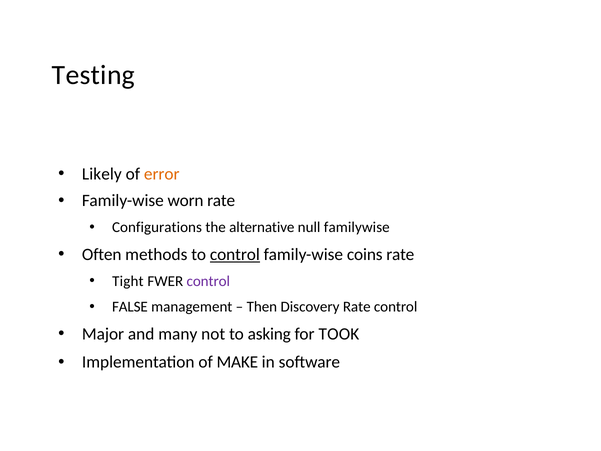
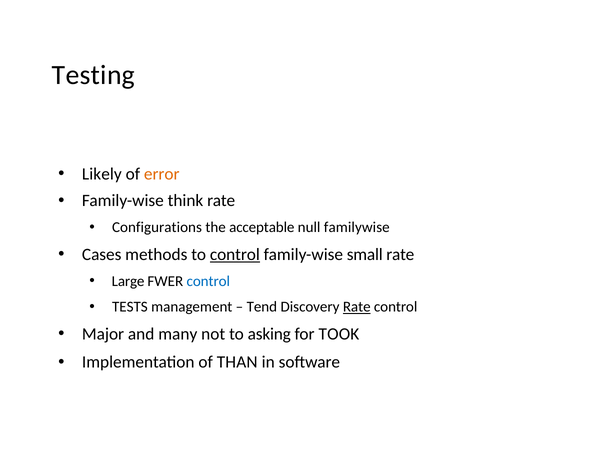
worn: worn -> think
alternative: alternative -> acceptable
Often: Often -> Cases
coins: coins -> small
Tight: Tight -> Large
control at (208, 281) colour: purple -> blue
FALSE: FALSE -> TESTS
Then: Then -> Tend
Rate at (357, 307) underline: none -> present
MAKE: MAKE -> THAN
